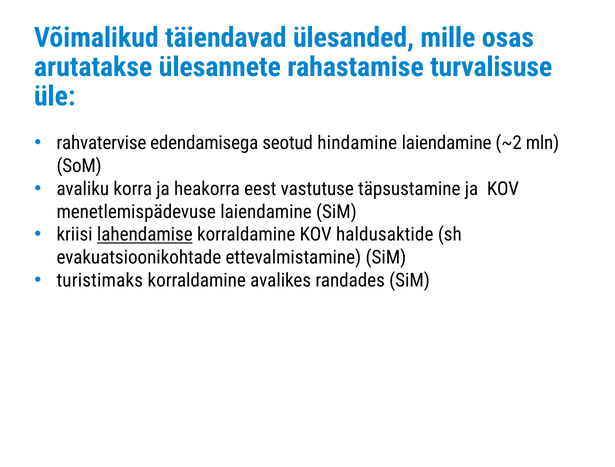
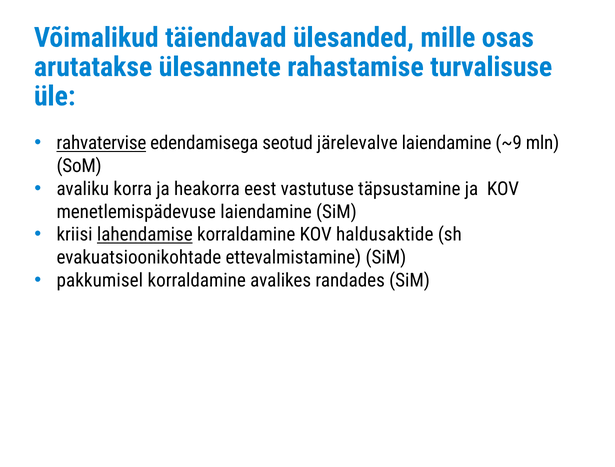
rahvatervise underline: none -> present
hindamine: hindamine -> järelevalve
~2: ~2 -> ~9
turistimaks: turistimaks -> pakkumisel
